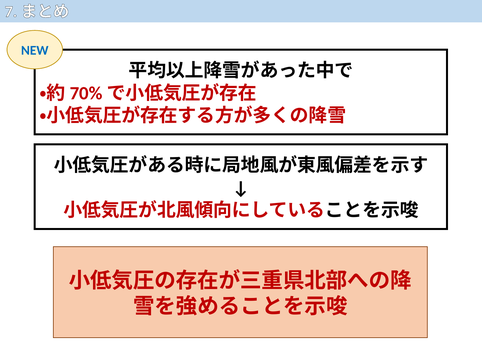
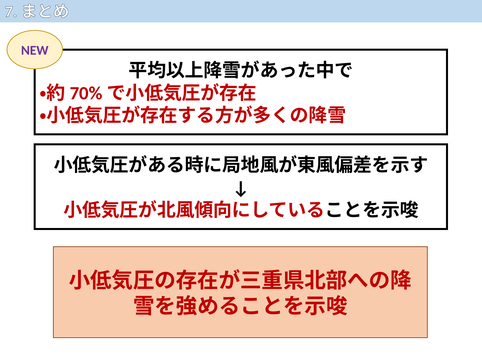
NEW colour: blue -> purple
